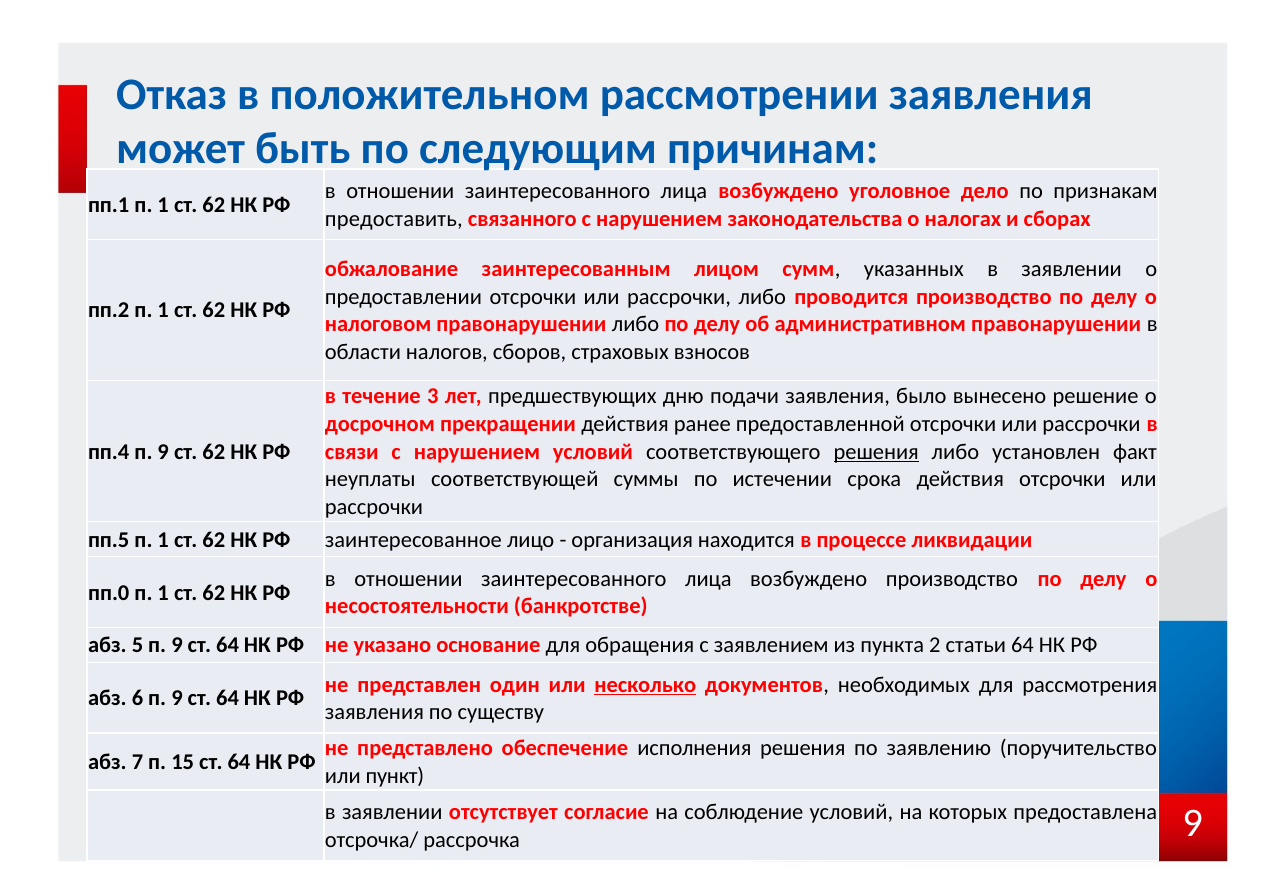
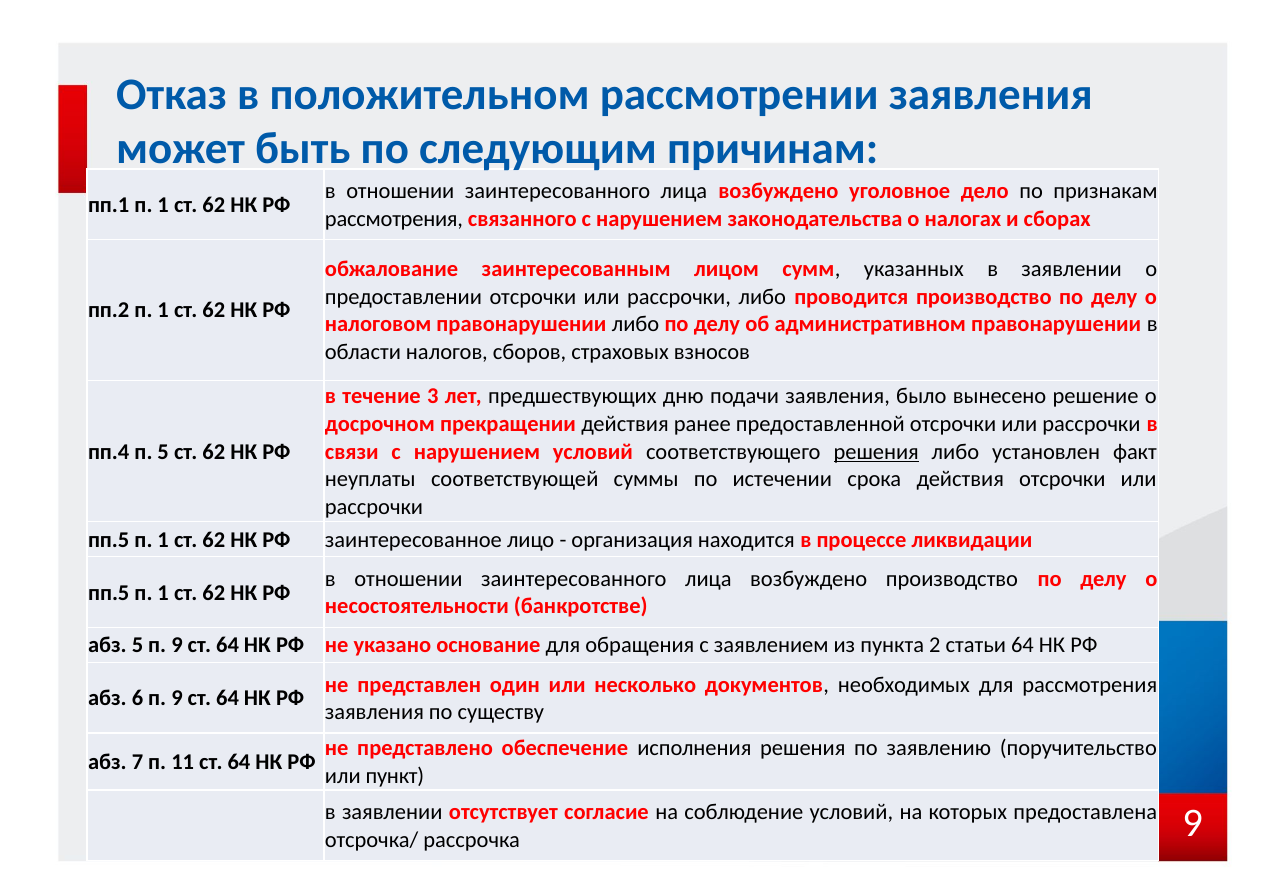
предоставить at (394, 219): предоставить -> рассмотрения
пп.4 п 9: 9 -> 5
пп.0 at (109, 593): пп.0 -> пп.5
несколько underline: present -> none
15: 15 -> 11
